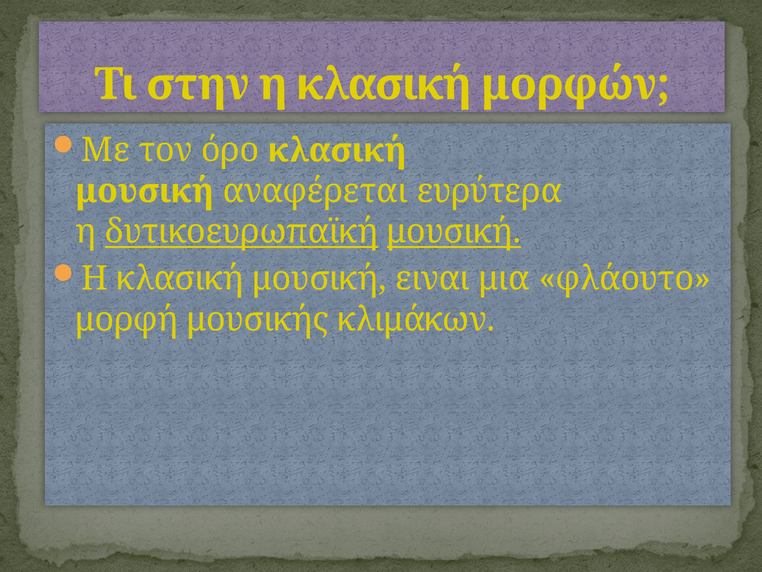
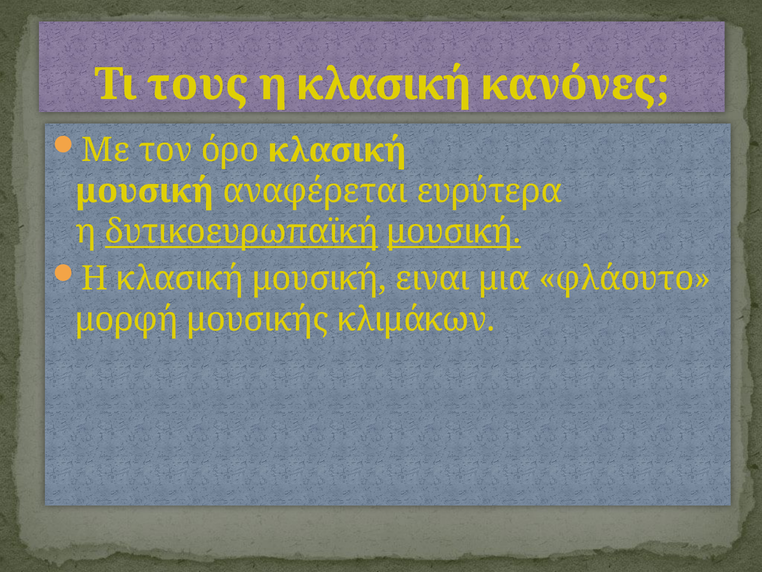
στην: στην -> τους
μορφών: μορφών -> κανόνες
